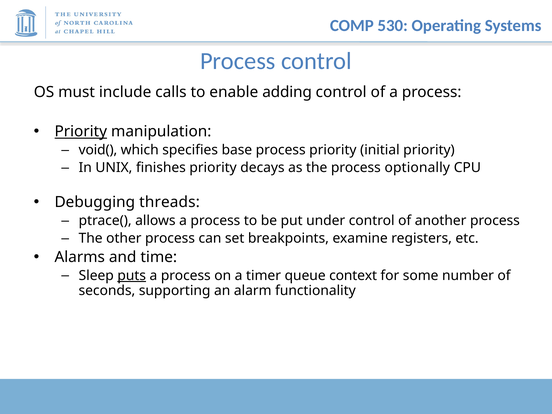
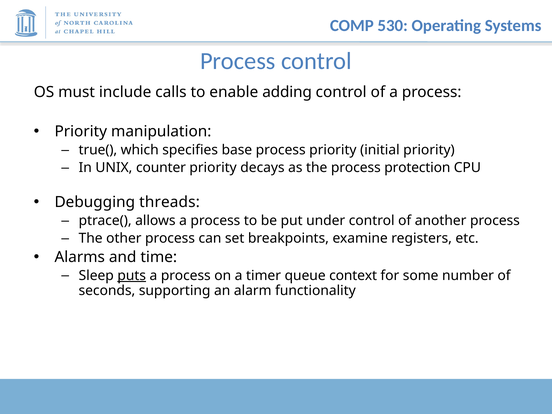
Priority at (81, 131) underline: present -> none
void(: void( -> true(
finishes: finishes -> counter
optionally: optionally -> protection
